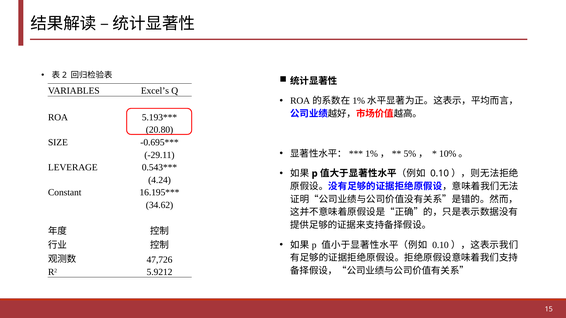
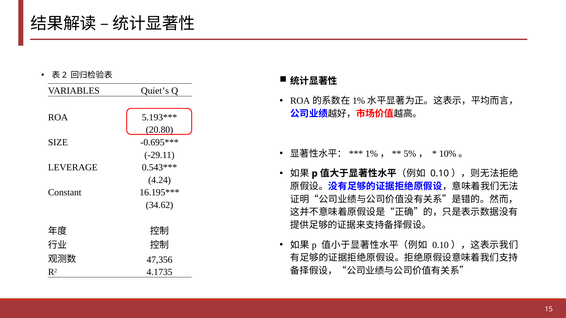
Excel’s: Excel’s -> Quiet’s
47,726: 47,726 -> 47,356
5.9212: 5.9212 -> 4.1735
